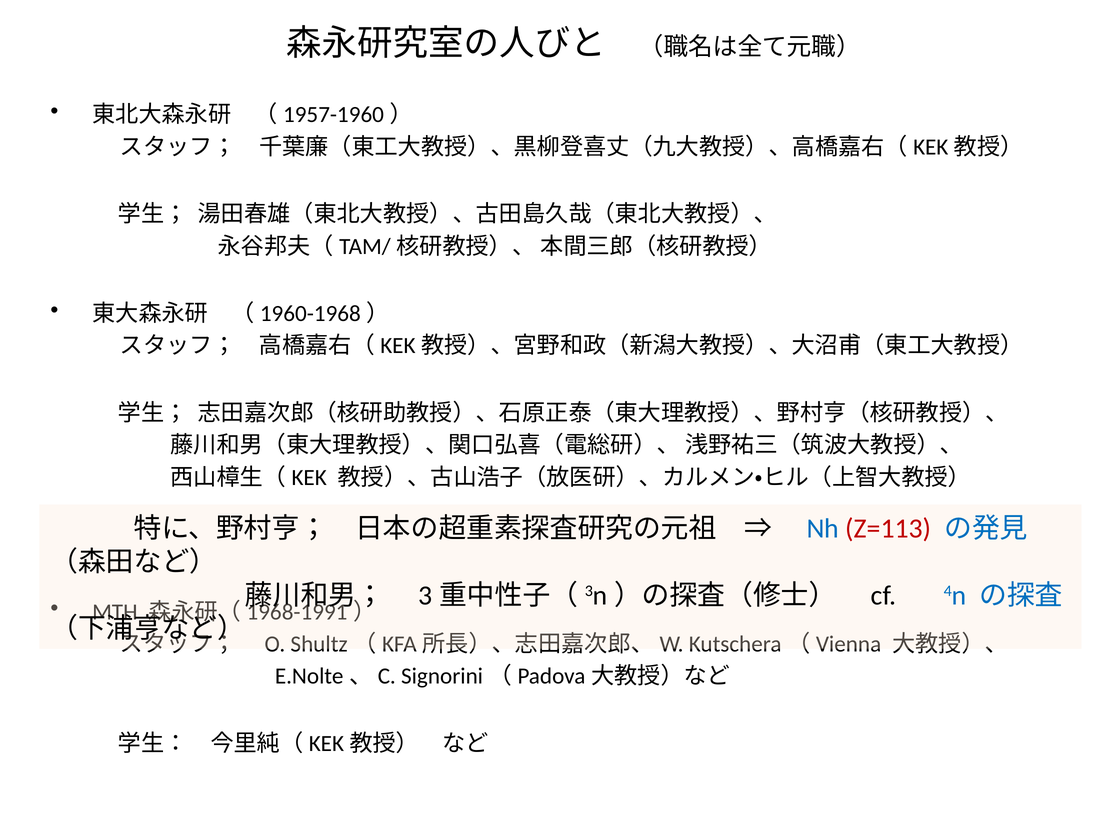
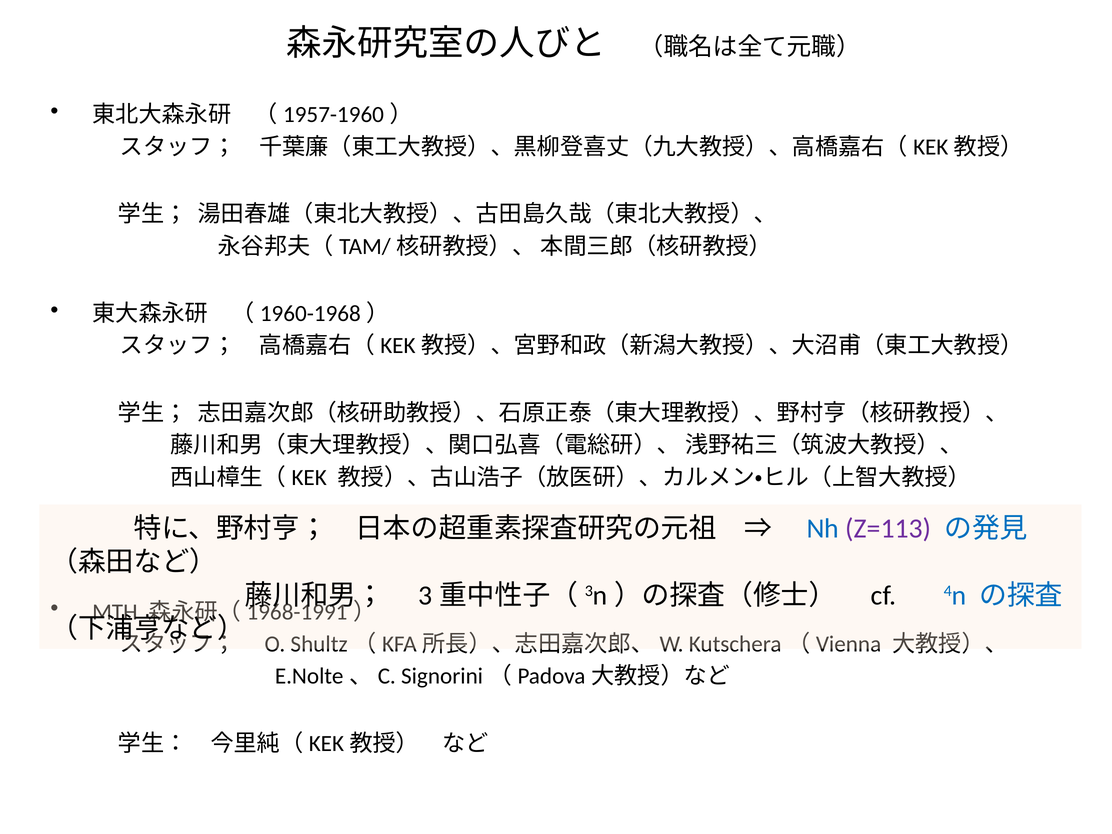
Z=113 colour: red -> purple
